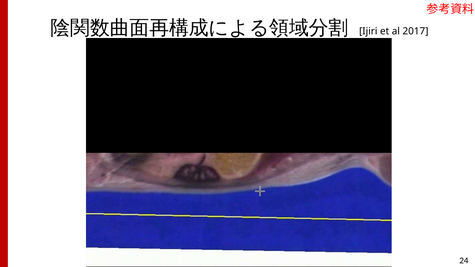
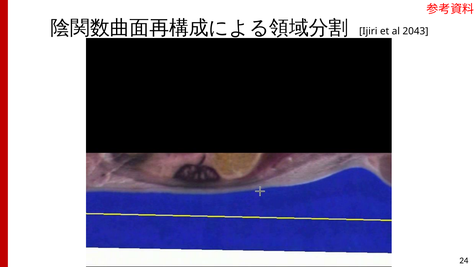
2017: 2017 -> 2043
